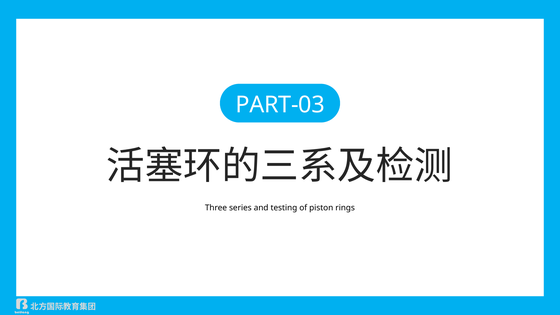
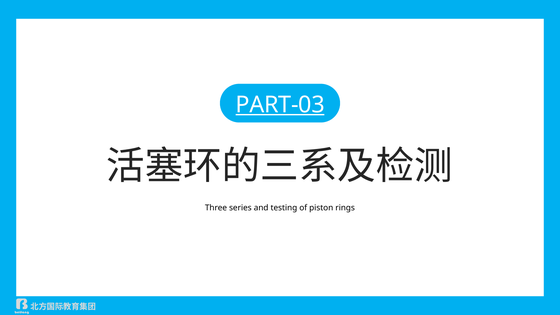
PART-03 underline: none -> present
